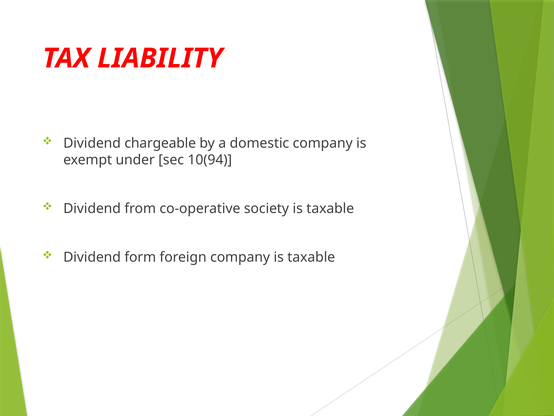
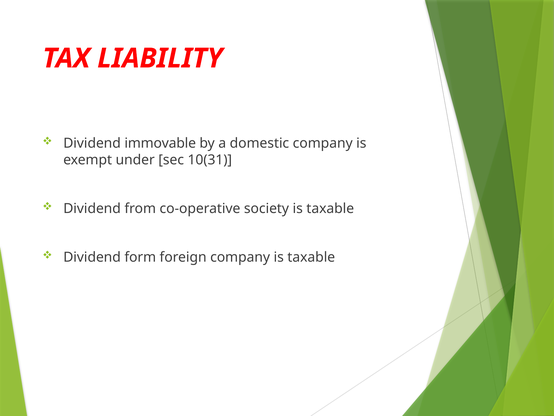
chargeable: chargeable -> immovable
10(94: 10(94 -> 10(31
